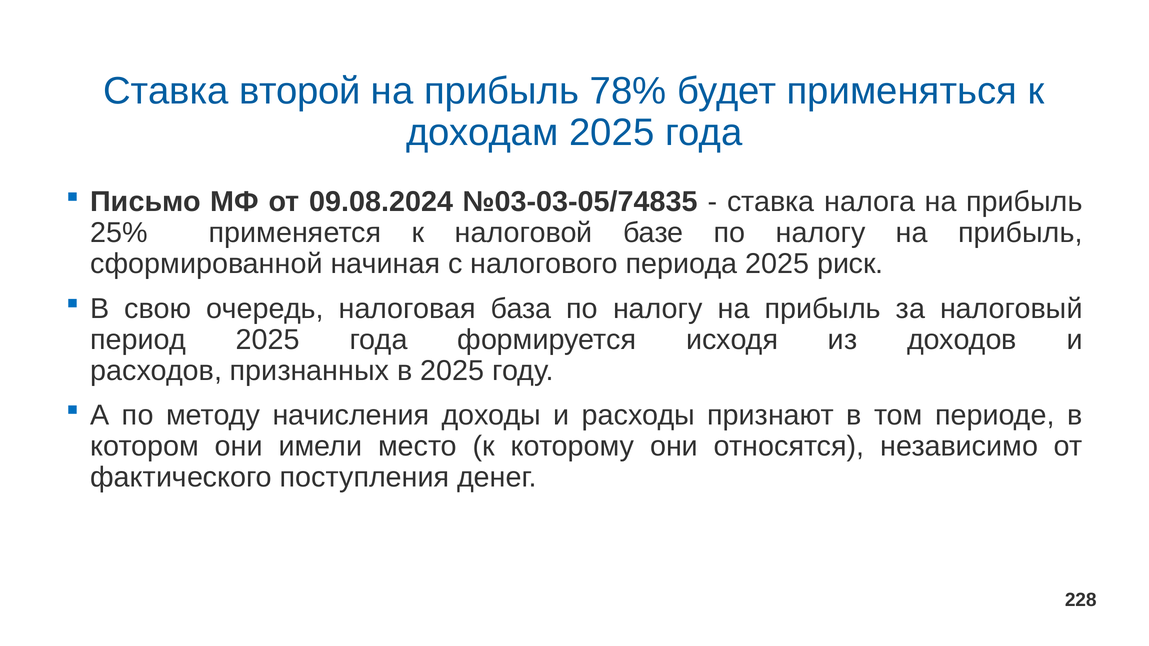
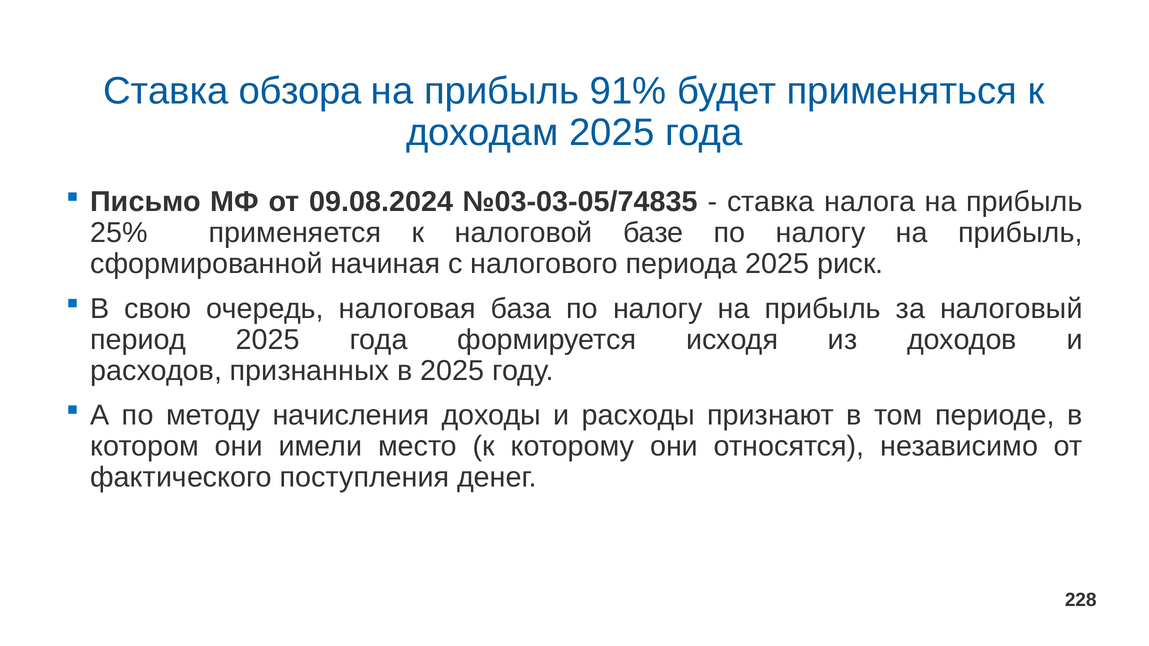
второй: второй -> обзора
78%: 78% -> 91%
